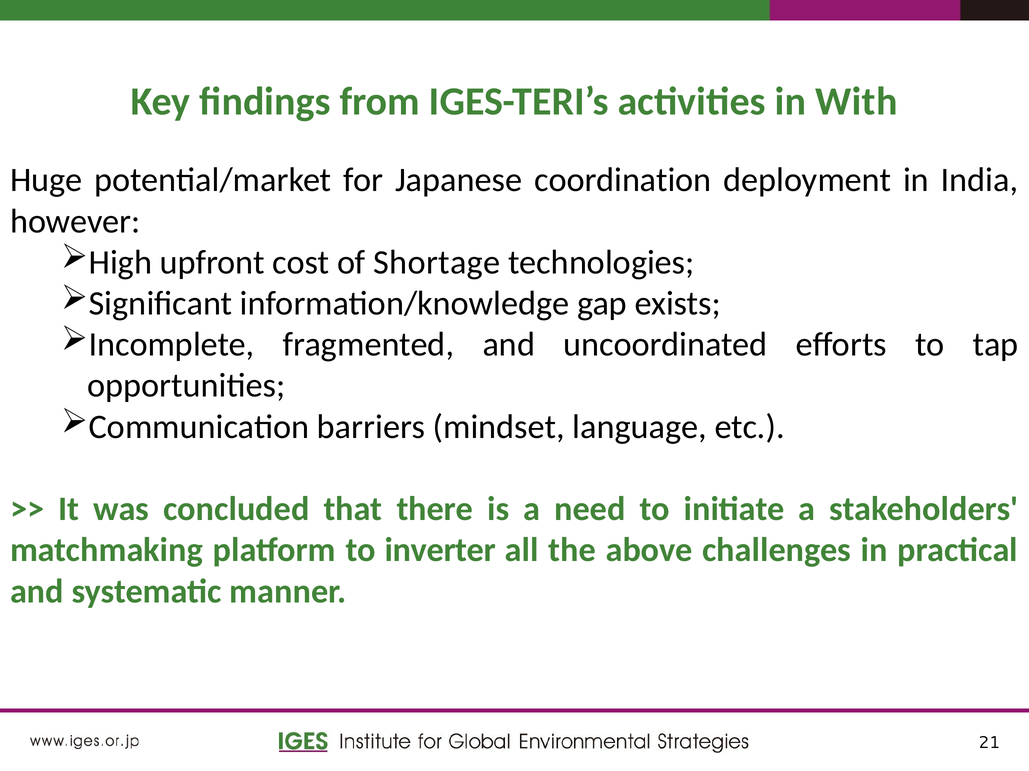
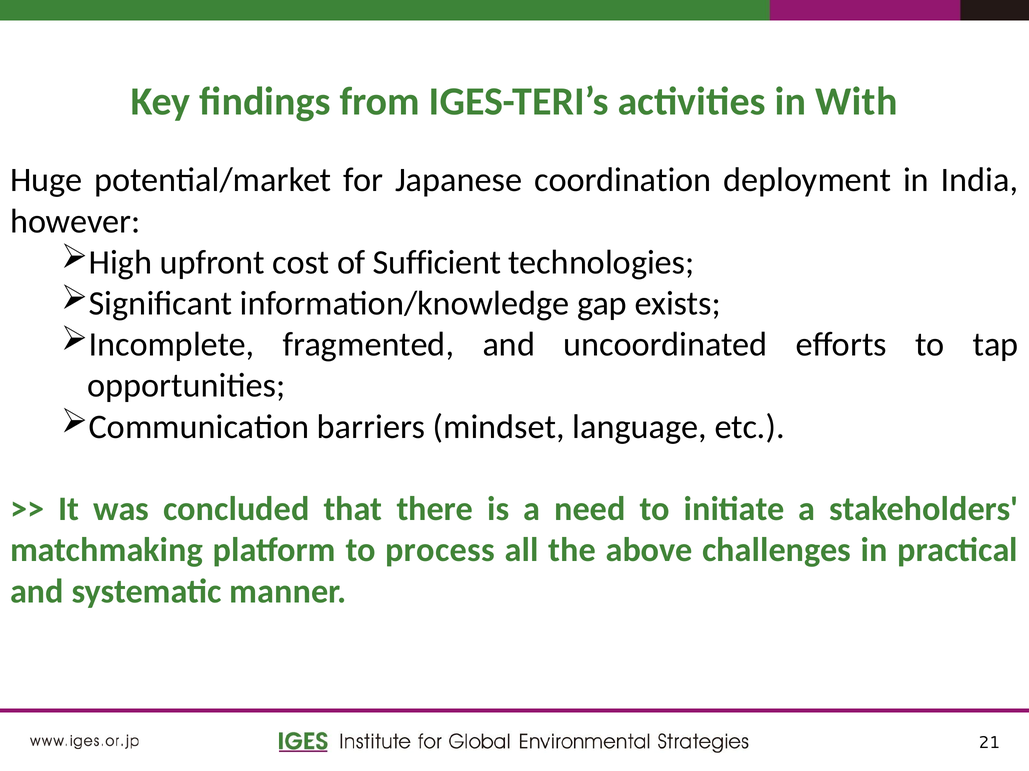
Shortage: Shortage -> Sufficient
inverter: inverter -> process
